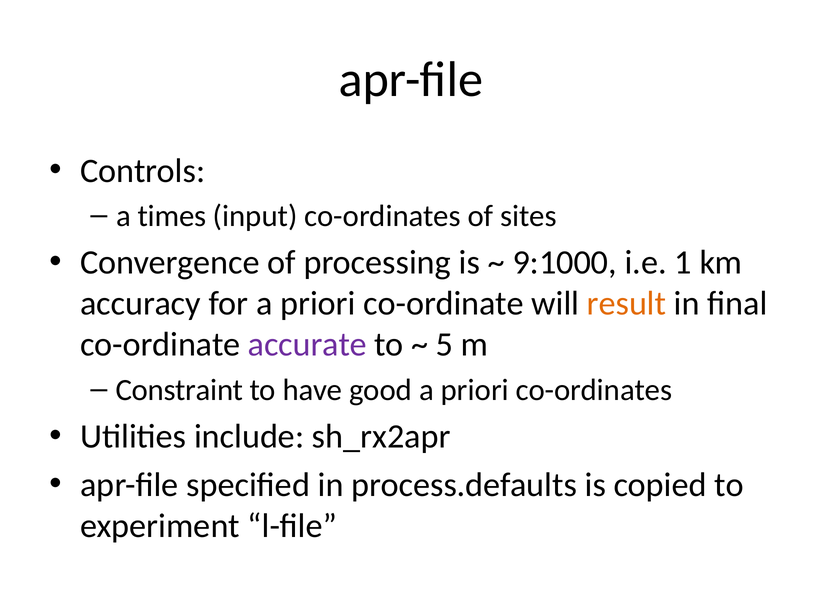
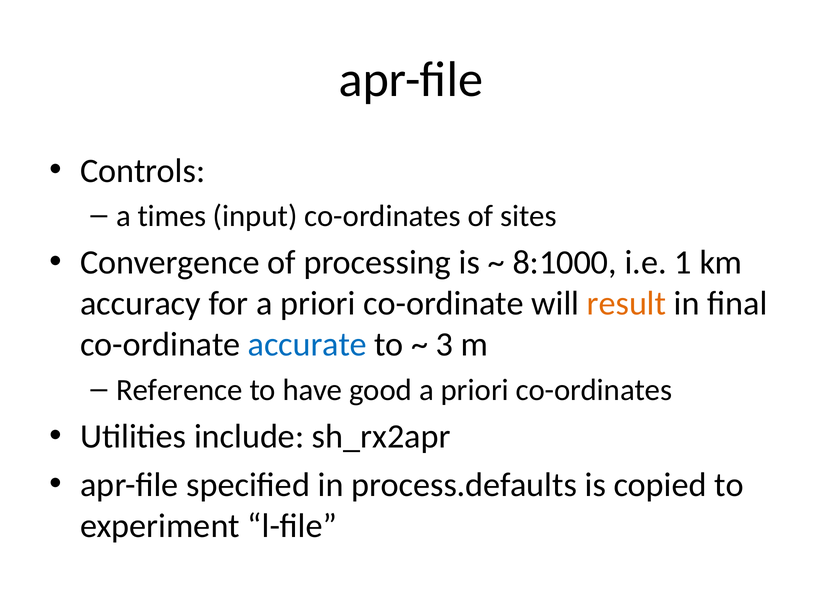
9:1000: 9:1000 -> 8:1000
accurate colour: purple -> blue
5: 5 -> 3
Constraint: Constraint -> Reference
